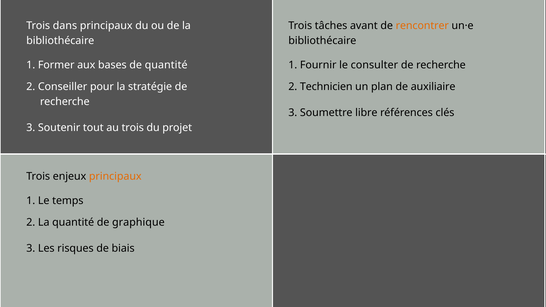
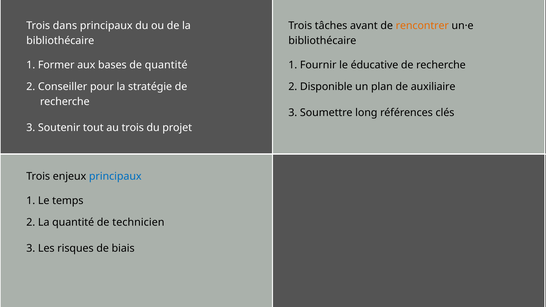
consulter: consulter -> éducative
Technicien: Technicien -> Disponible
libre: libre -> long
principaux at (115, 176) colour: orange -> blue
graphique: graphique -> technicien
